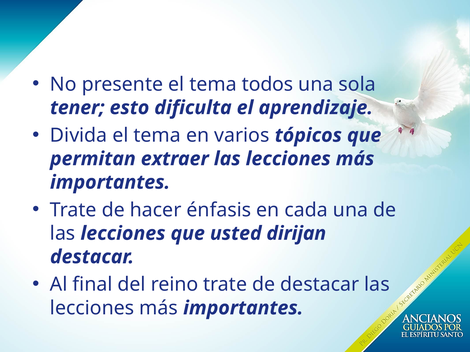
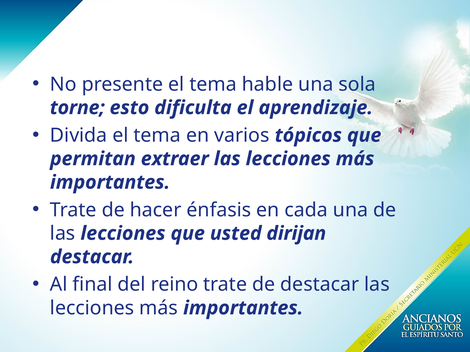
todos: todos -> hable
tener: tener -> torne
